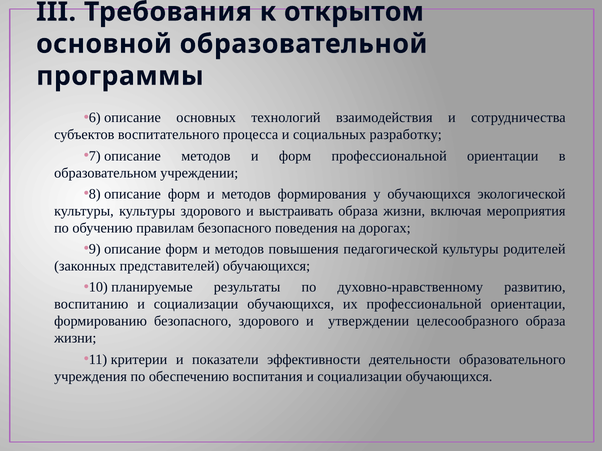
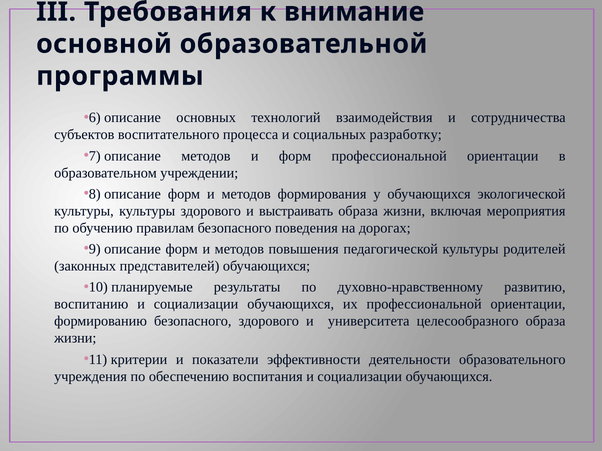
открытом: открытом -> внимание
утверждении: утверждении -> университета
